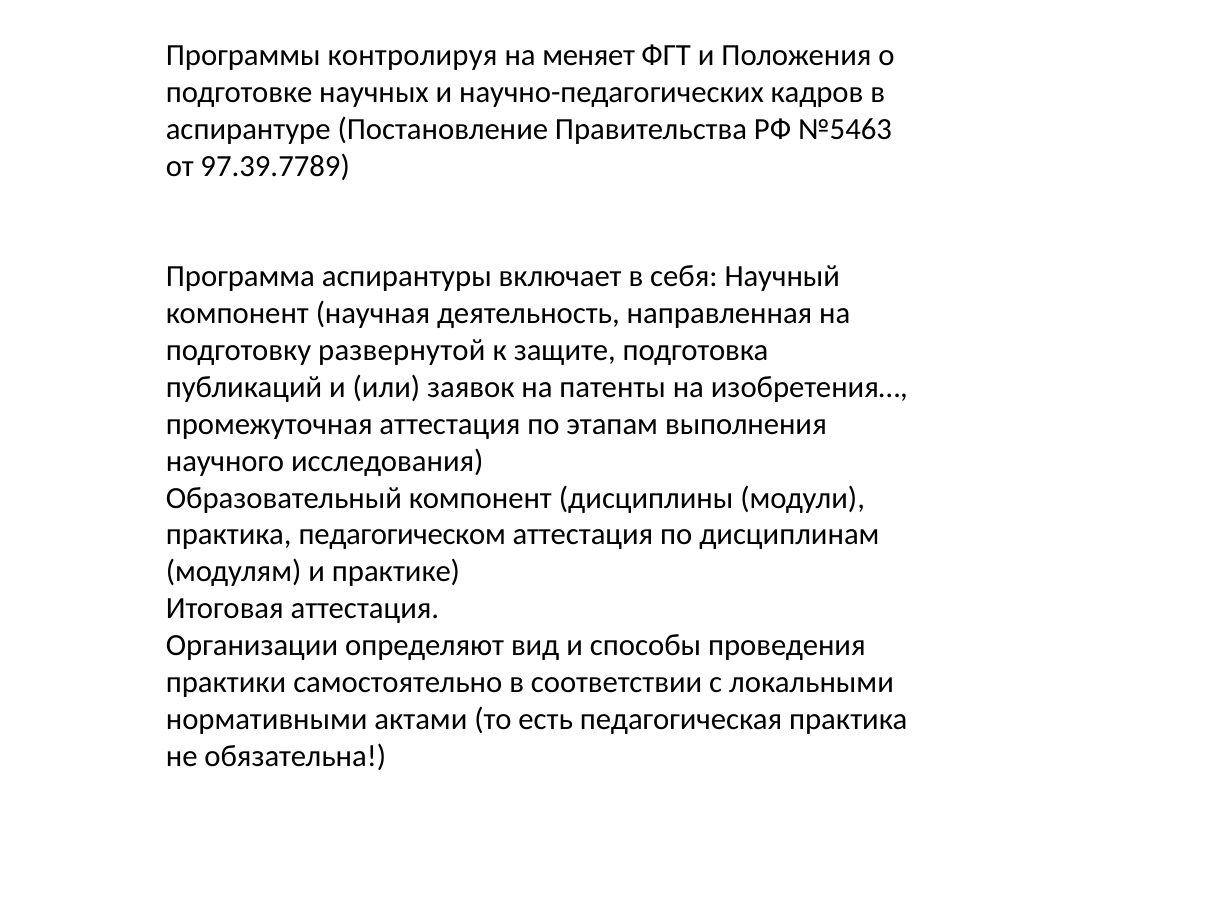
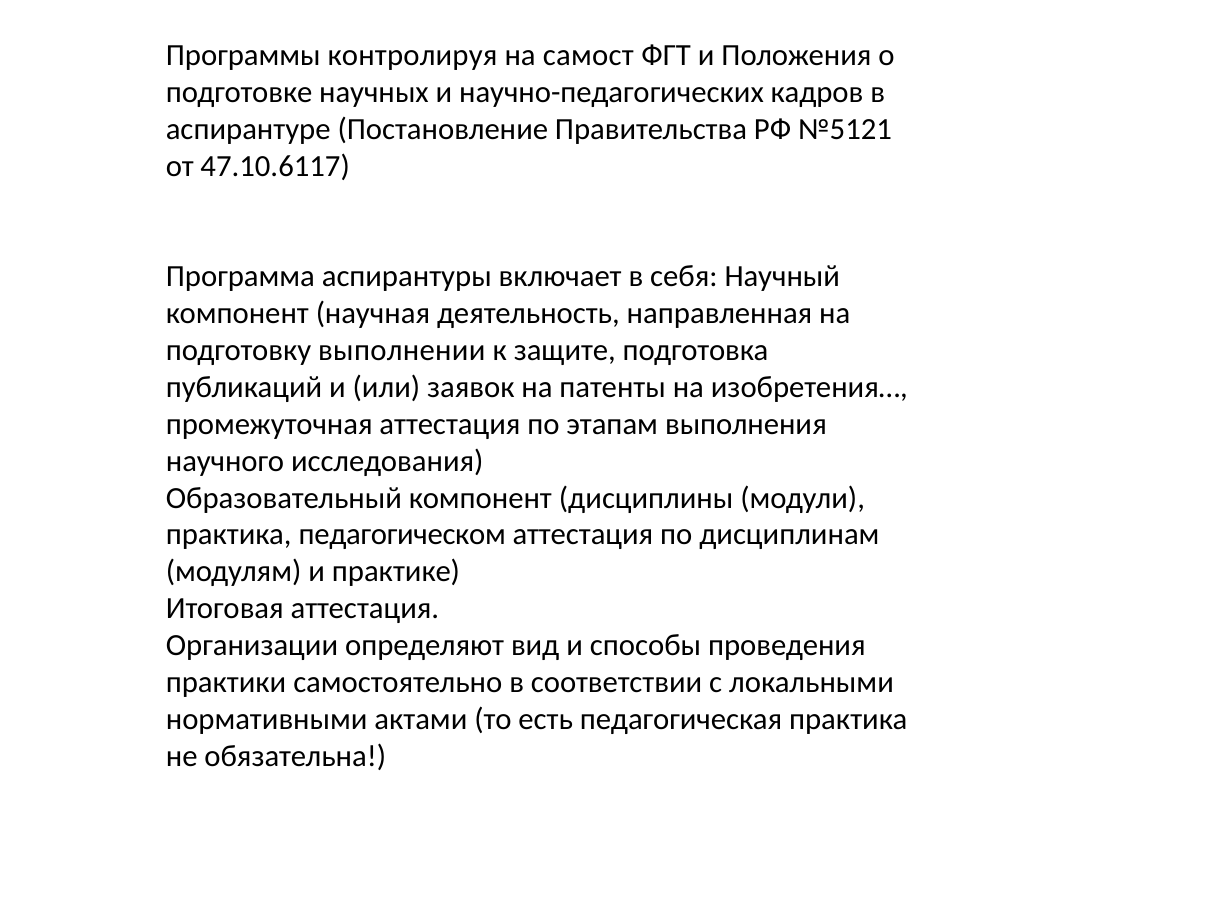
меняет: меняет -> самост
№5463: №5463 -> №5121
97.39.7789: 97.39.7789 -> 47.10.6117
развернутой: развернутой -> выполнении
